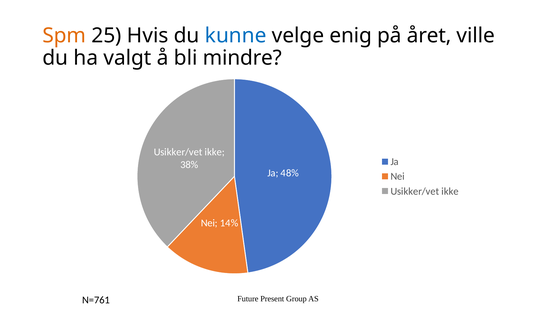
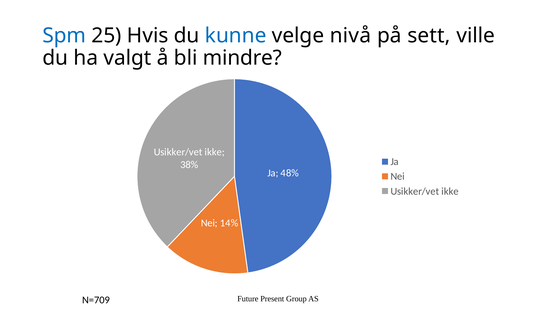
Spm colour: orange -> blue
enig: enig -> nivå
året: året -> sett
N=761: N=761 -> N=709
